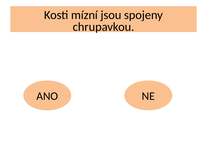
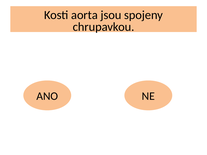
mízní: mízní -> aorta
